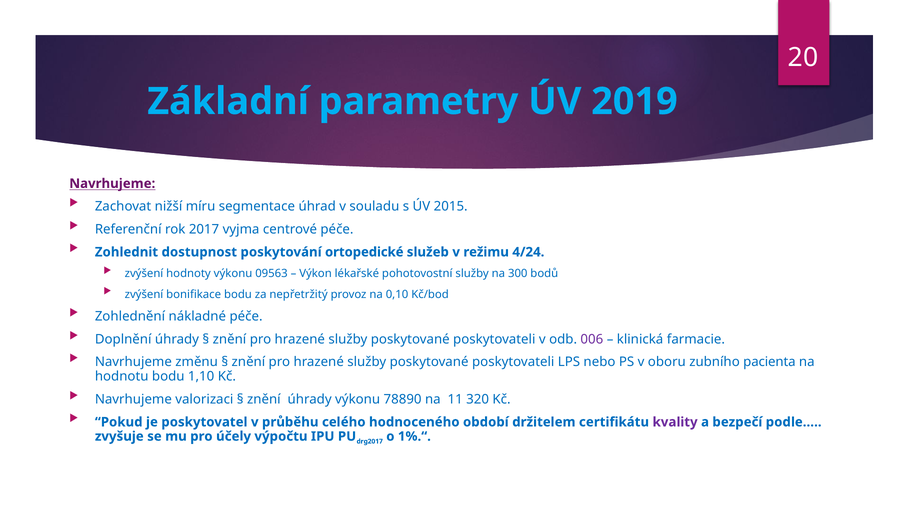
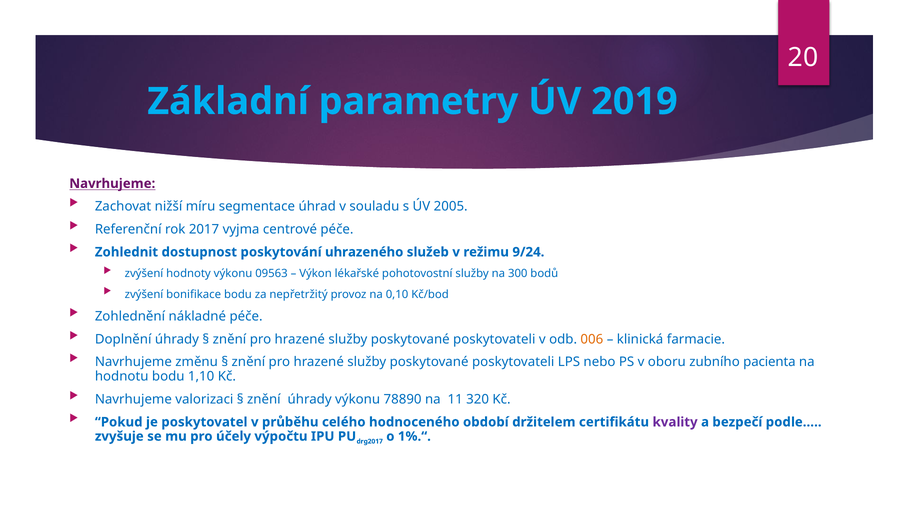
2015: 2015 -> 2005
ortopedické: ortopedické -> uhrazeného
4/24: 4/24 -> 9/24
006 colour: purple -> orange
